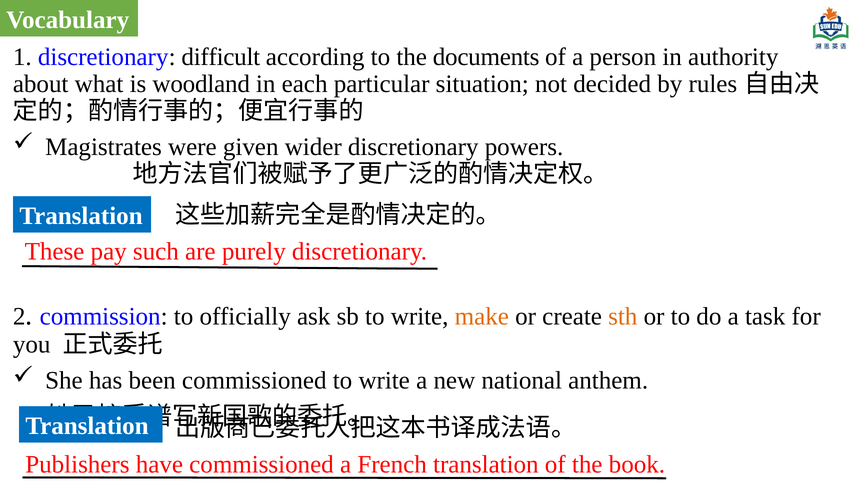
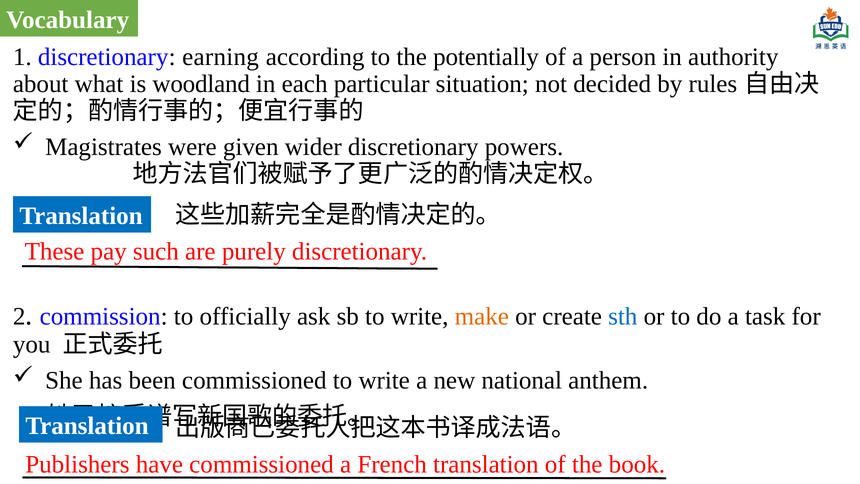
difficult: difficult -> earning
documents: documents -> potentially
sth colour: orange -> blue
